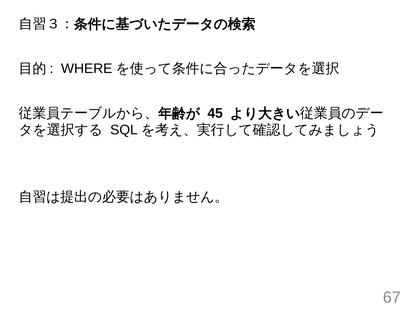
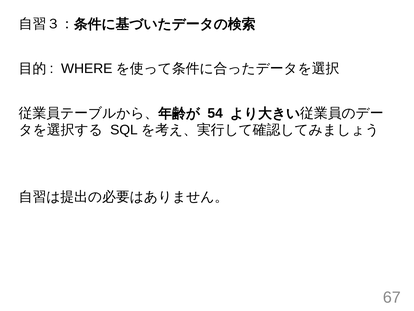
45: 45 -> 54
